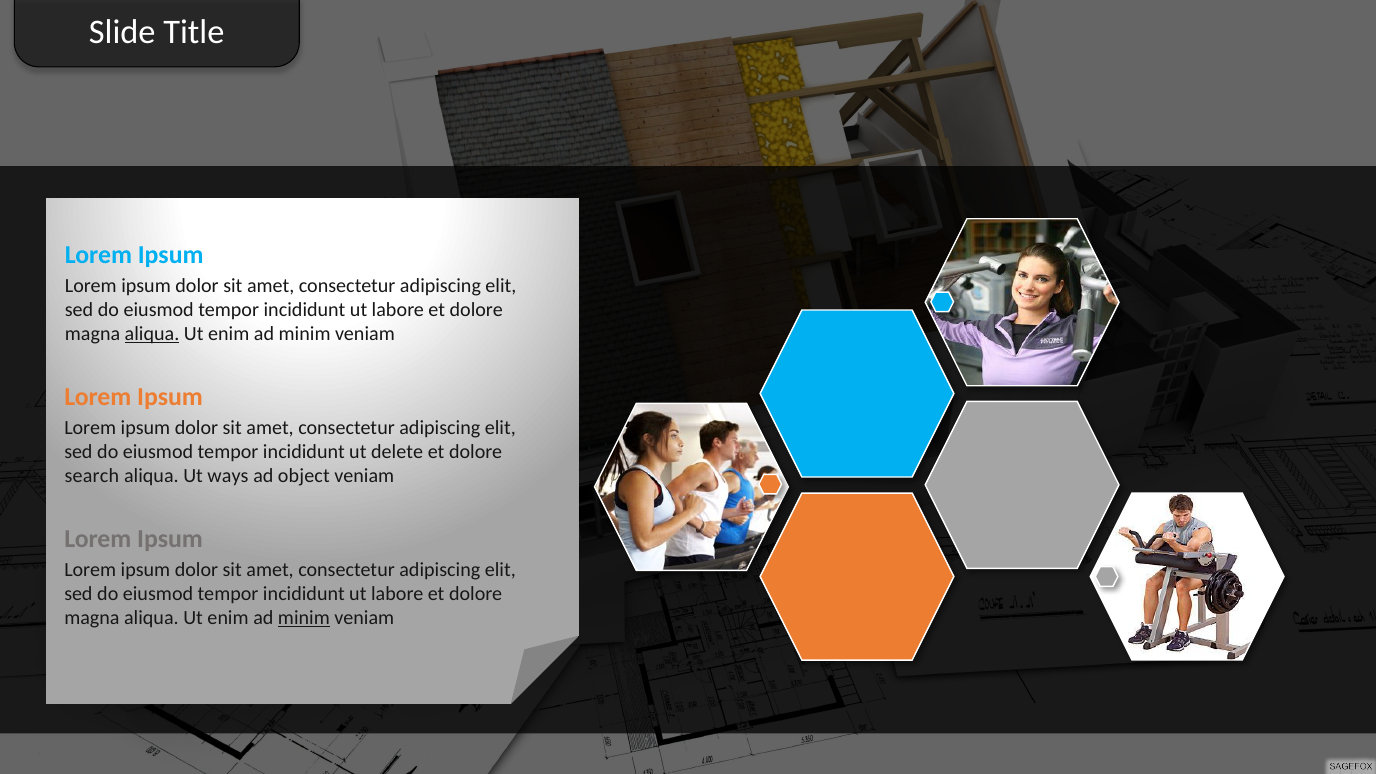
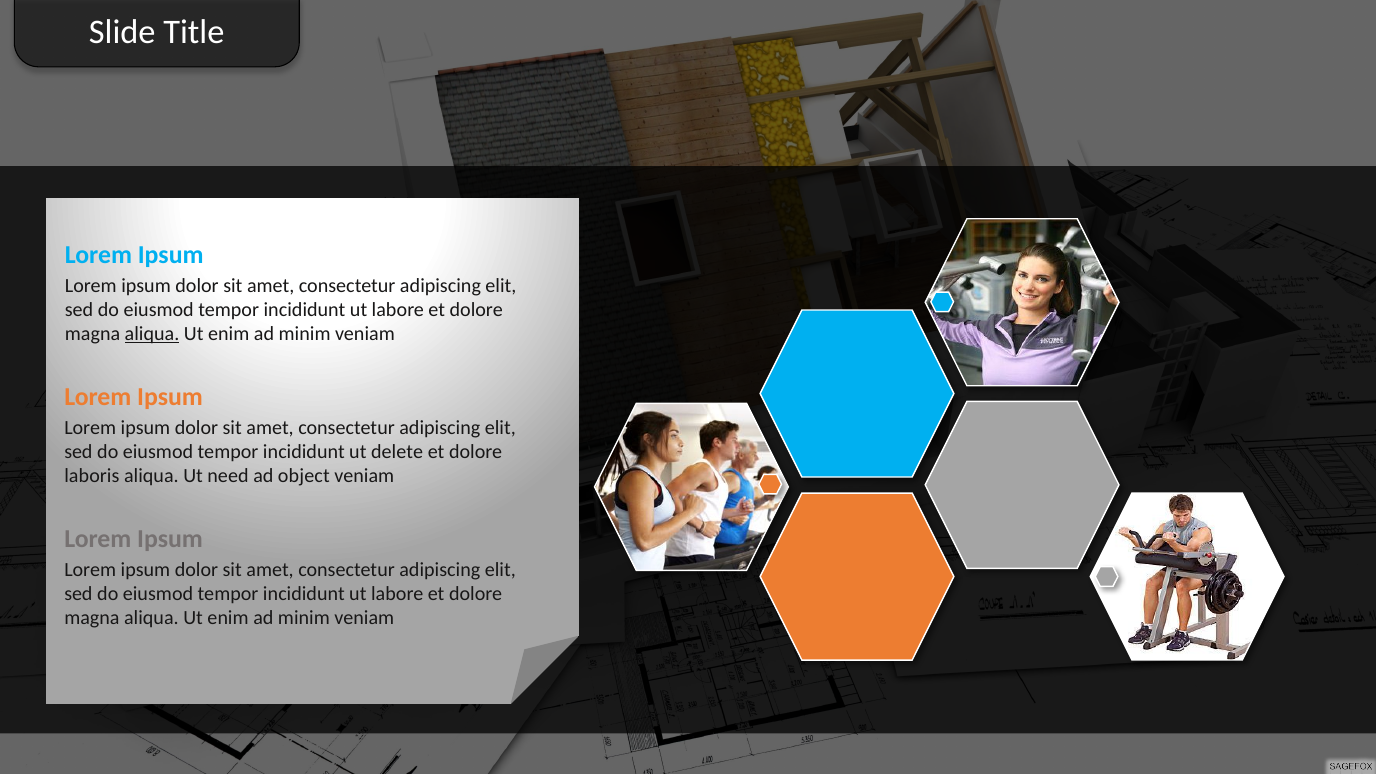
search: search -> laboris
ways: ways -> need
minim at (304, 618) underline: present -> none
